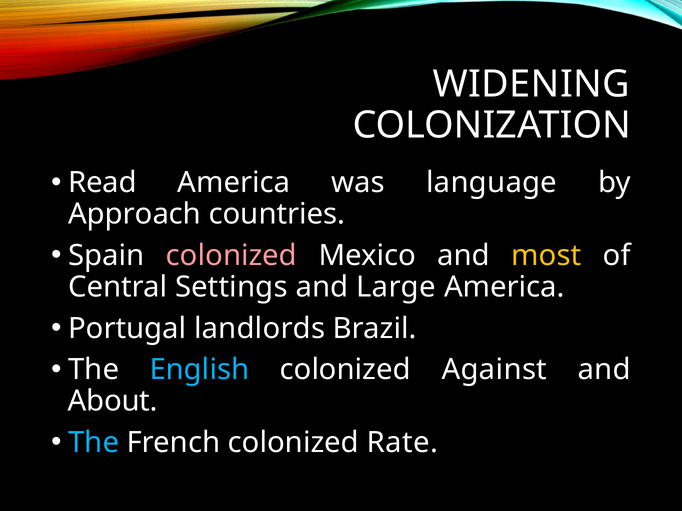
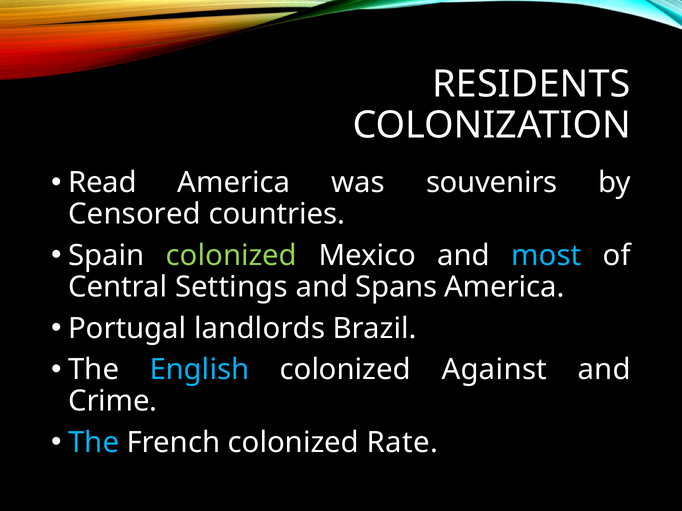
WIDENING: WIDENING -> RESIDENTS
language: language -> souvenirs
Approach: Approach -> Censored
colonized at (231, 256) colour: pink -> light green
most colour: yellow -> light blue
Large: Large -> Spans
About: About -> Crime
